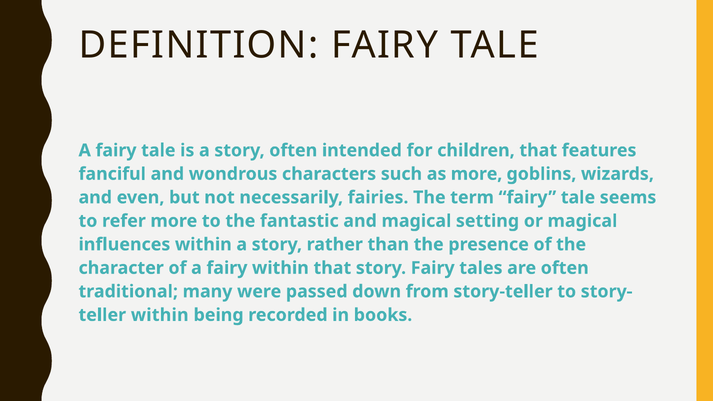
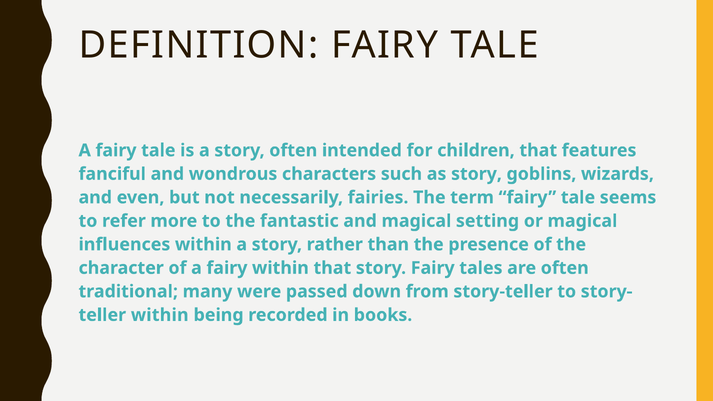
as more: more -> story
